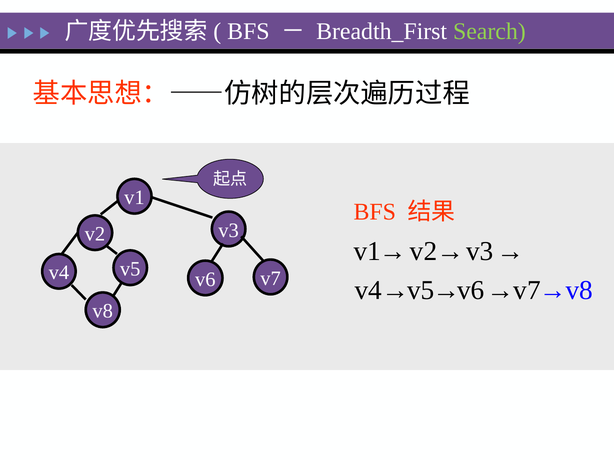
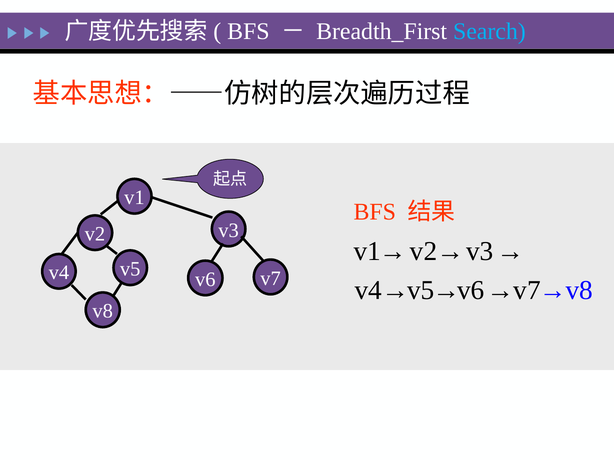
Search colour: light green -> light blue
